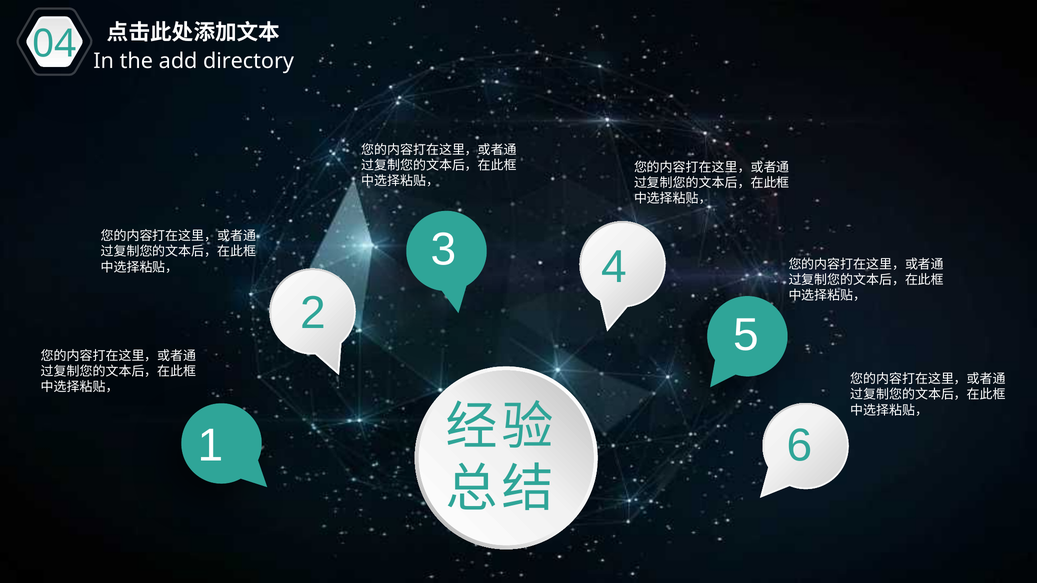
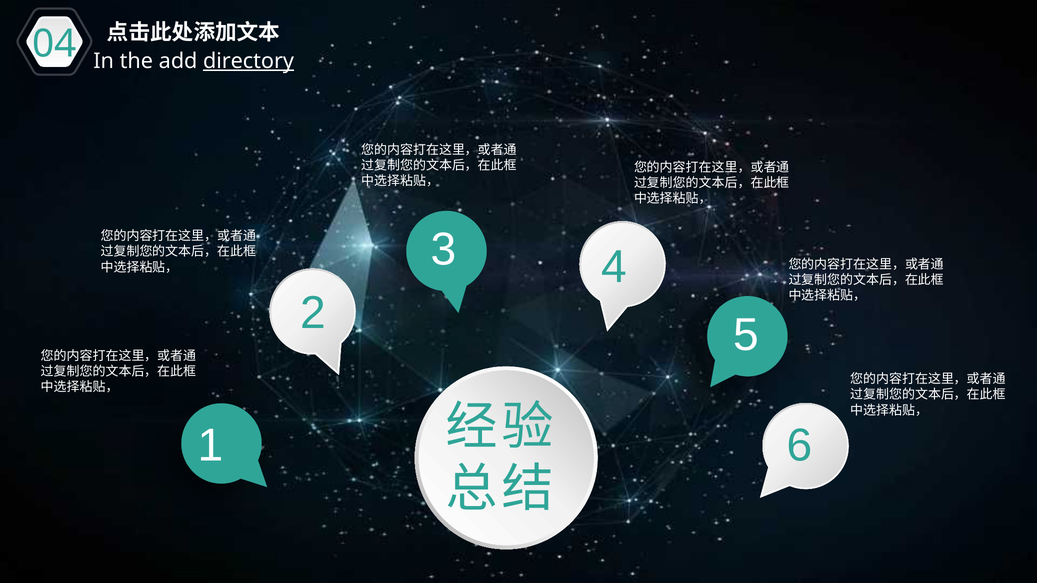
directory underline: none -> present
